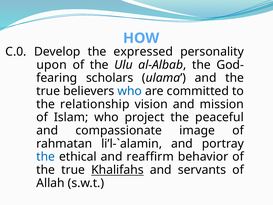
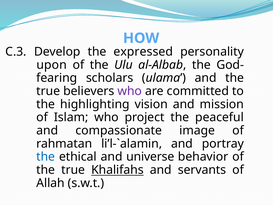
C.0: C.0 -> C.3
who at (130, 91) colour: blue -> purple
relationship: relationship -> highlighting
reaffirm: reaffirm -> universe
